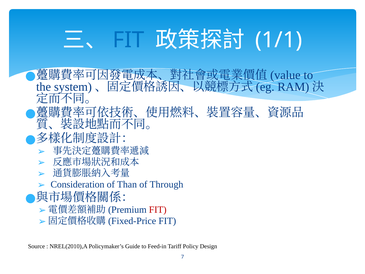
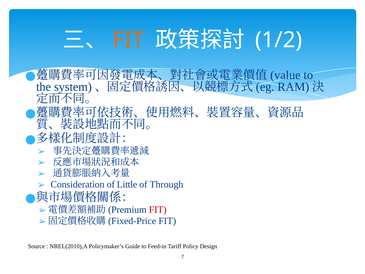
FIT at (128, 40) colour: blue -> orange
1/1: 1/1 -> 1/2
Than: Than -> Little
